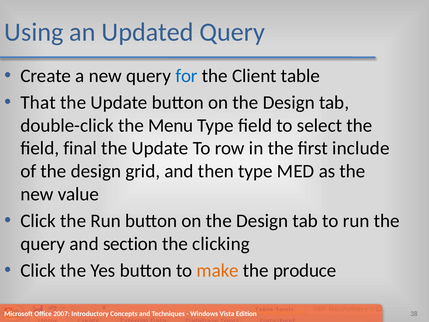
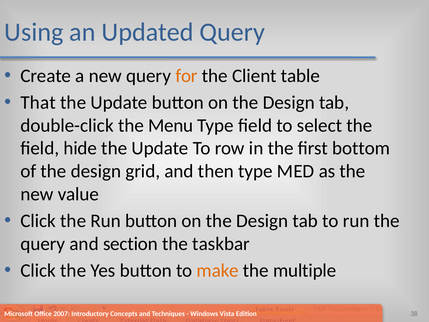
for colour: blue -> orange
final: final -> hide
include: include -> bottom
clicking: clicking -> taskbar
produce: produce -> multiple
